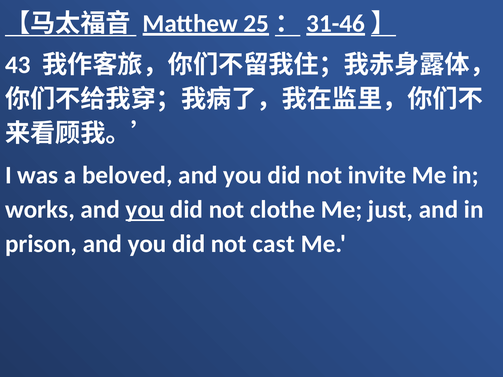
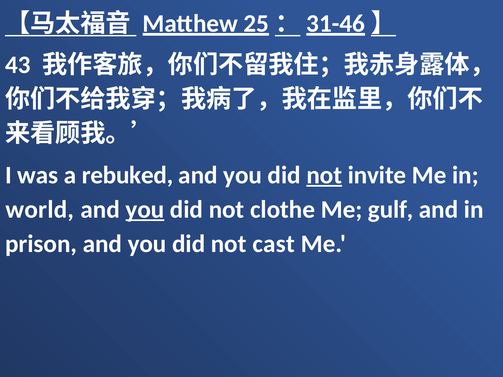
beloved: beloved -> rebuked
not at (324, 175) underline: none -> present
works: works -> world
just: just -> gulf
